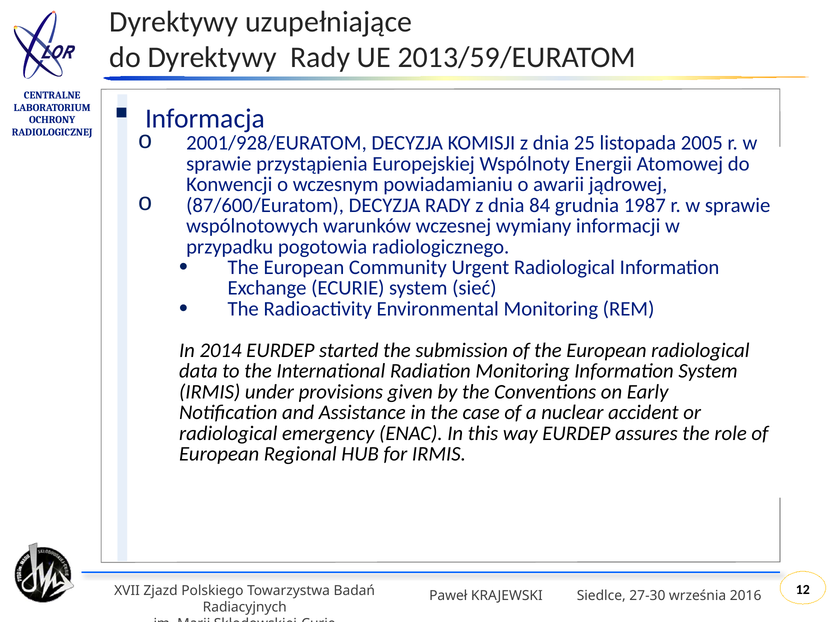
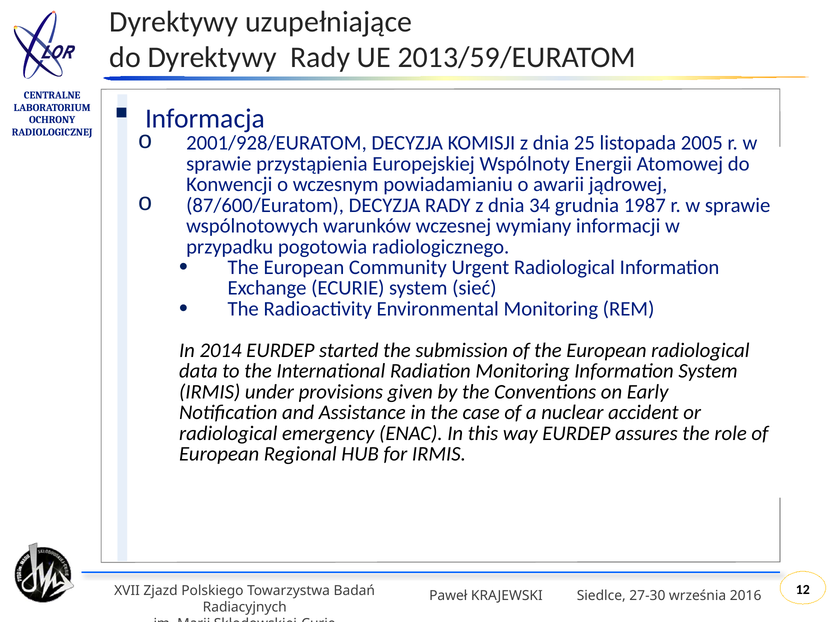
84: 84 -> 34
